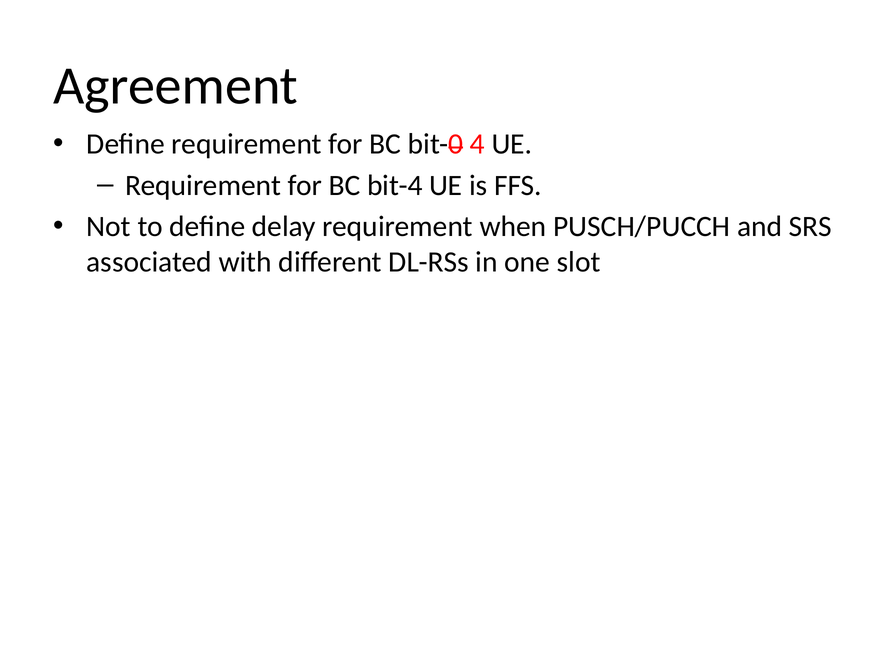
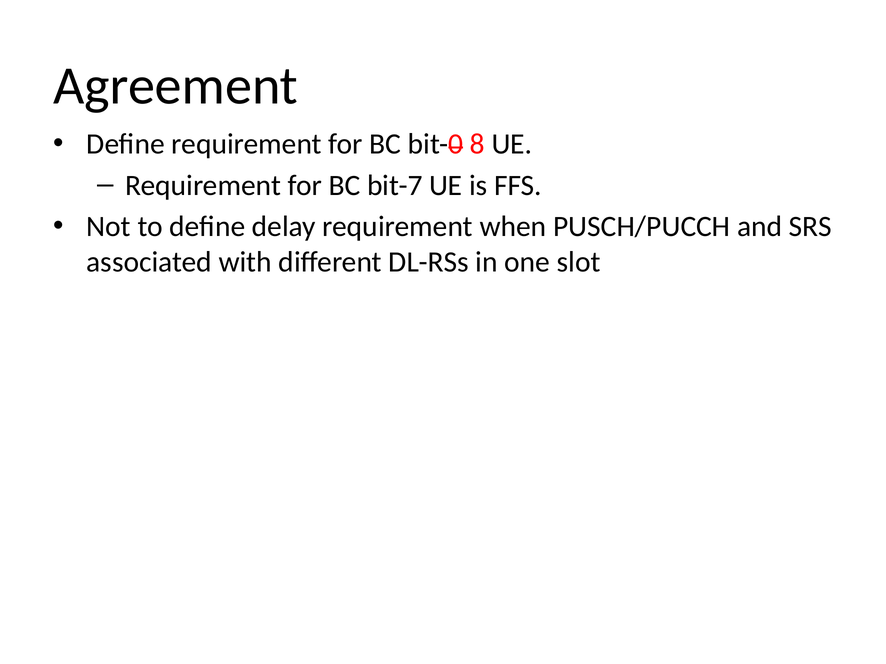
4: 4 -> 8
bit-4: bit-4 -> bit-7
